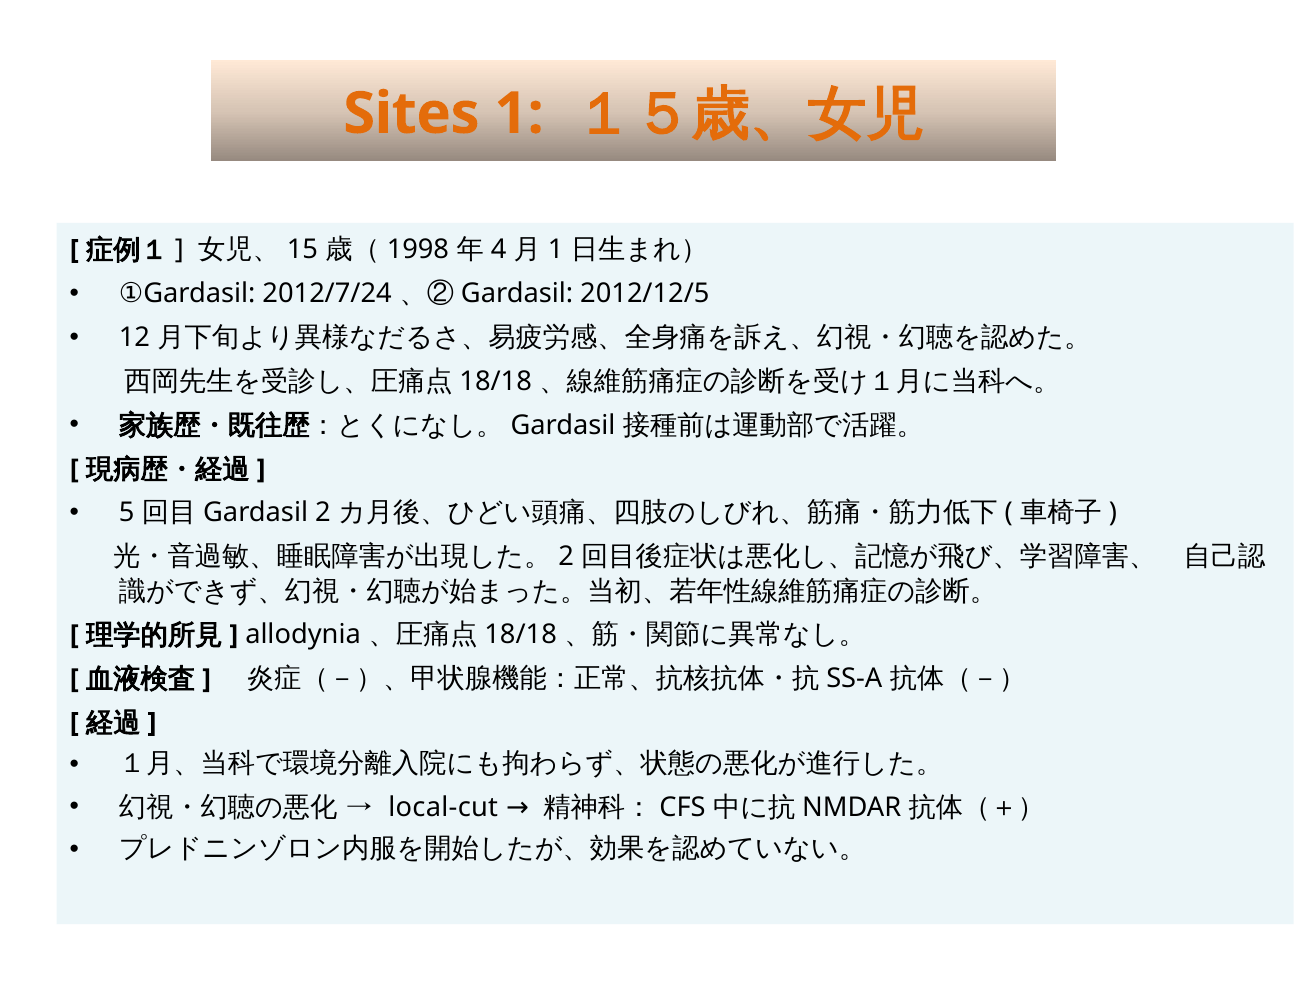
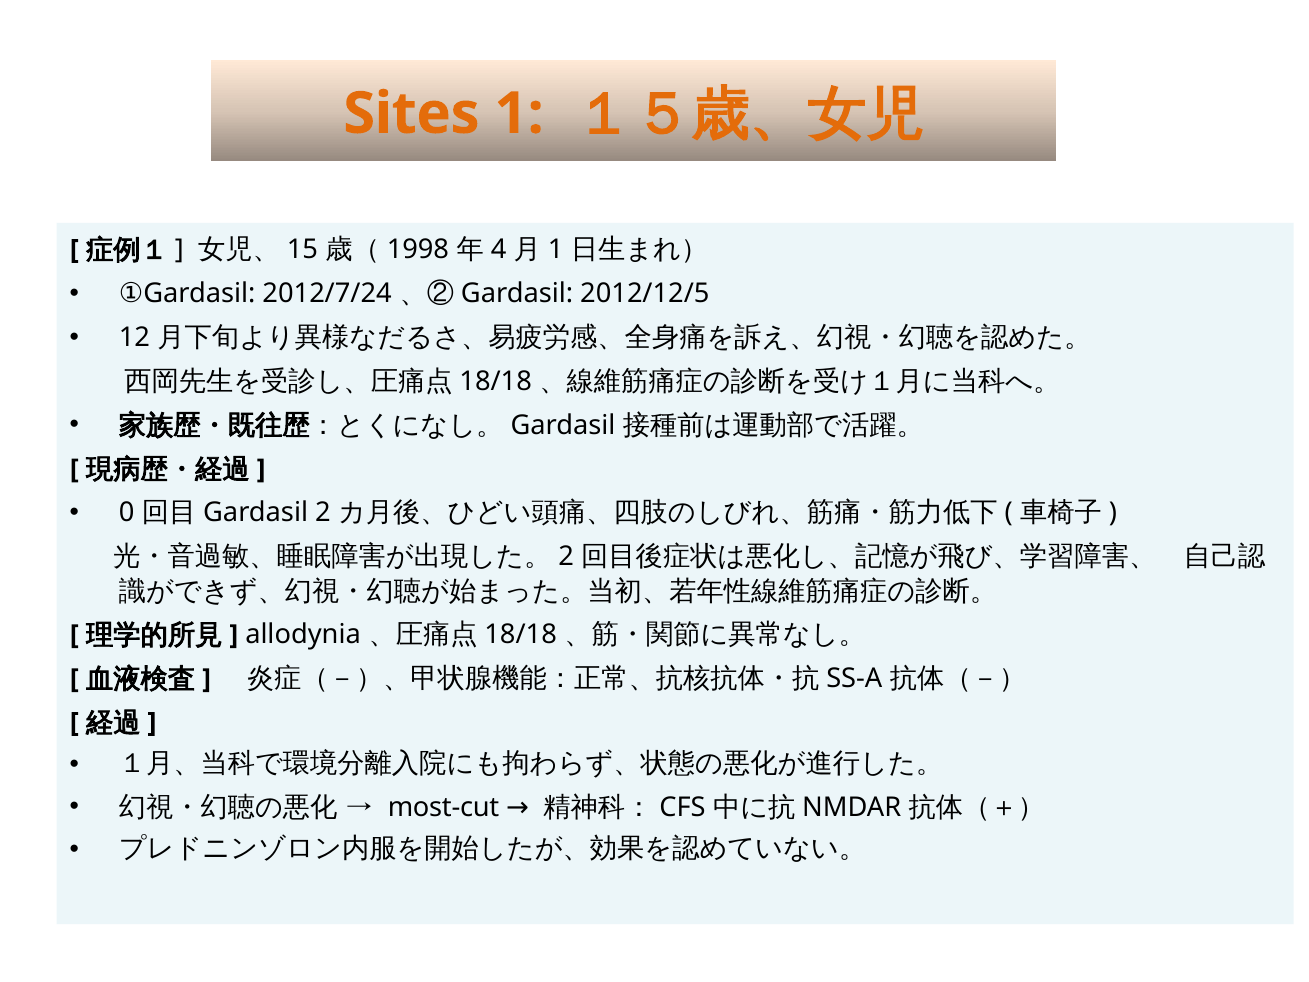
5: 5 -> 0
local-cut: local-cut -> most-cut
